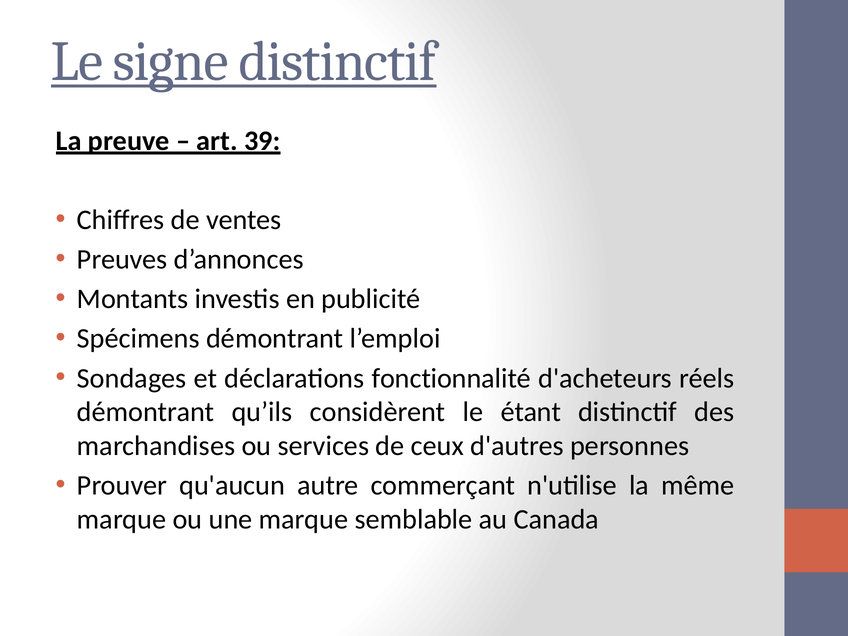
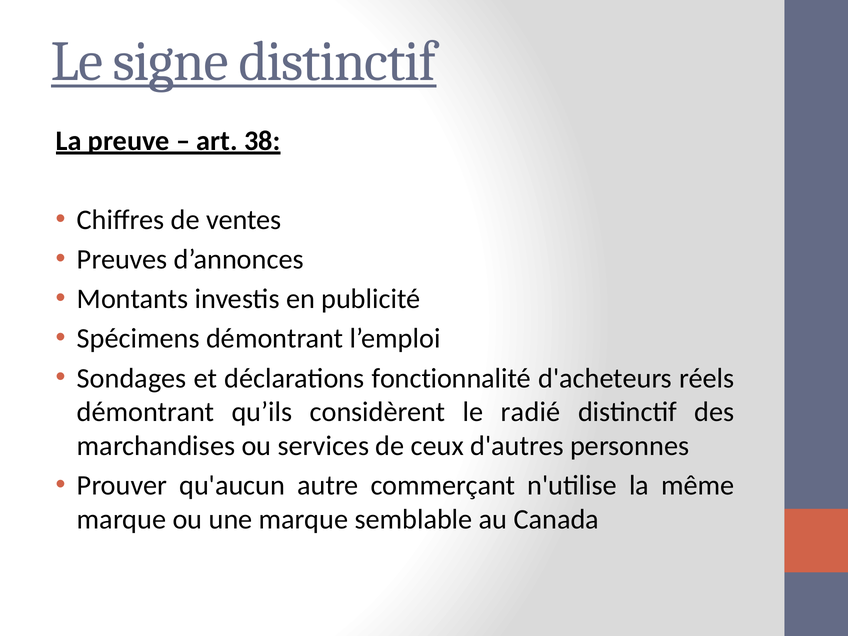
39: 39 -> 38
étant: étant -> radié
